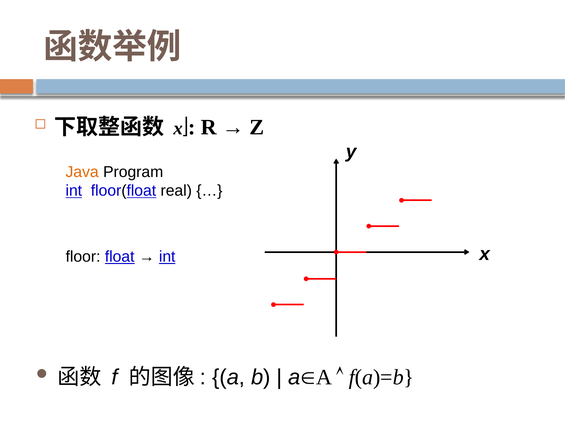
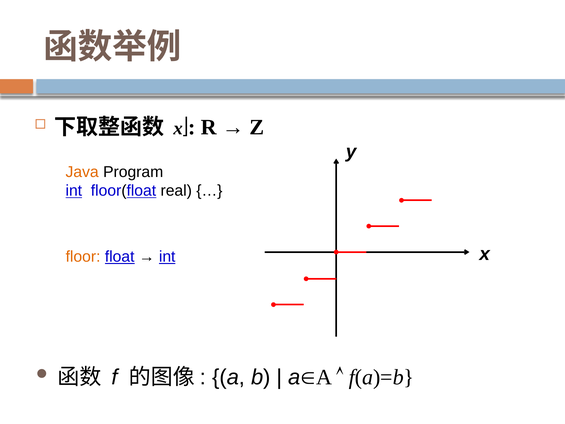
floor colour: black -> orange
